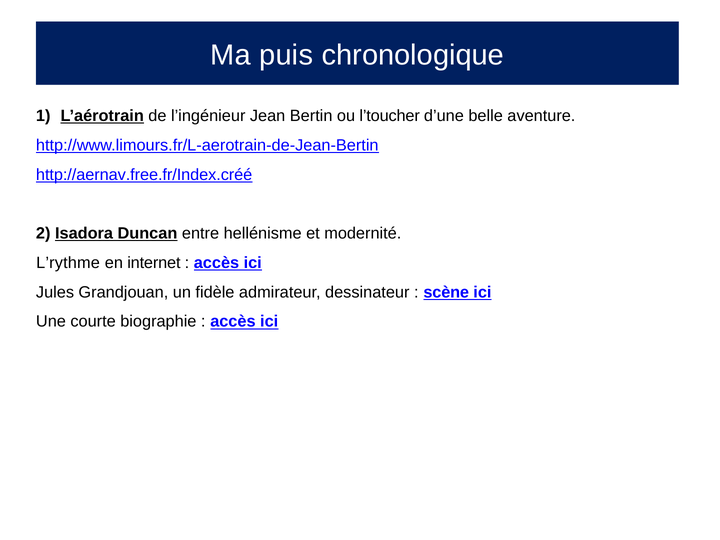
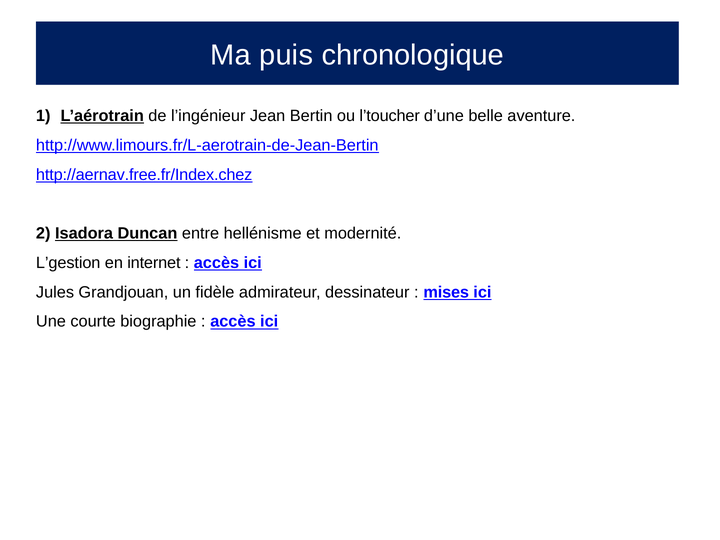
http://aernav.free.fr/Index.créé: http://aernav.free.fr/Index.créé -> http://aernav.free.fr/Index.chez
L’rythme: L’rythme -> L’gestion
scène: scène -> mises
